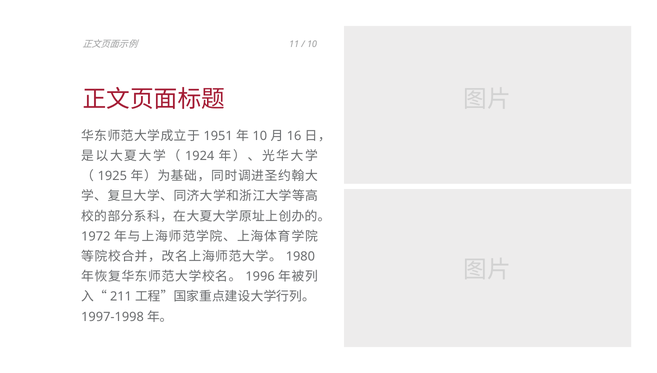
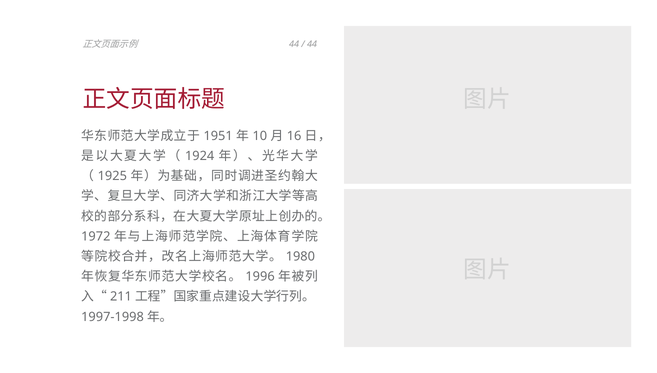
11 at (294, 44): 11 -> 44
10 at (312, 44): 10 -> 44
